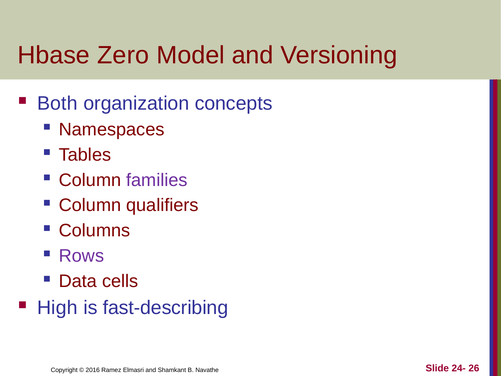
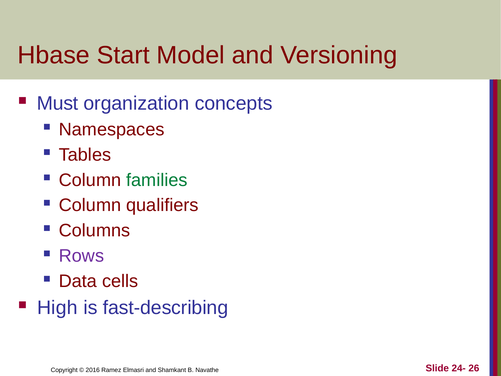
Zero: Zero -> Start
Both: Both -> Must
families colour: purple -> green
